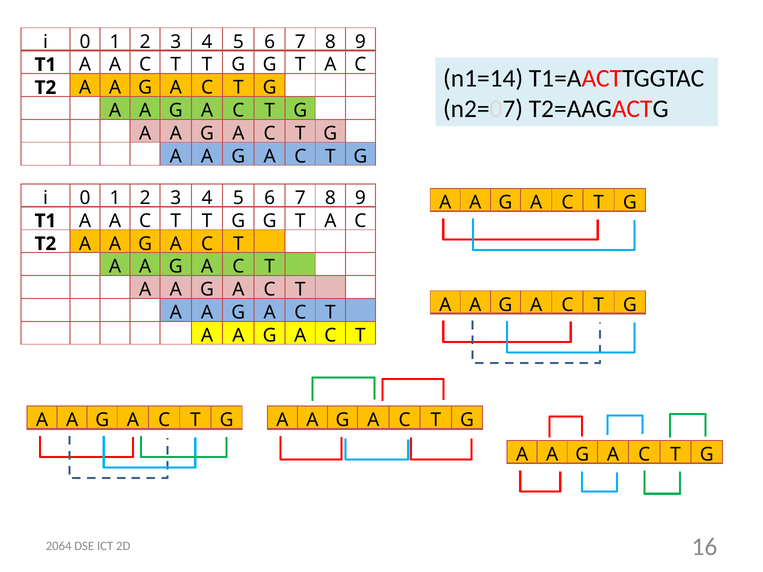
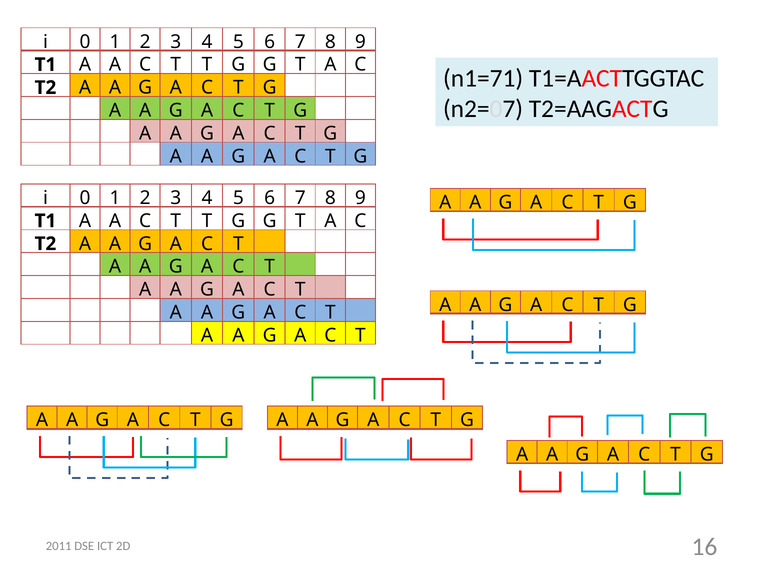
n1=14: n1=14 -> n1=71
2064: 2064 -> 2011
